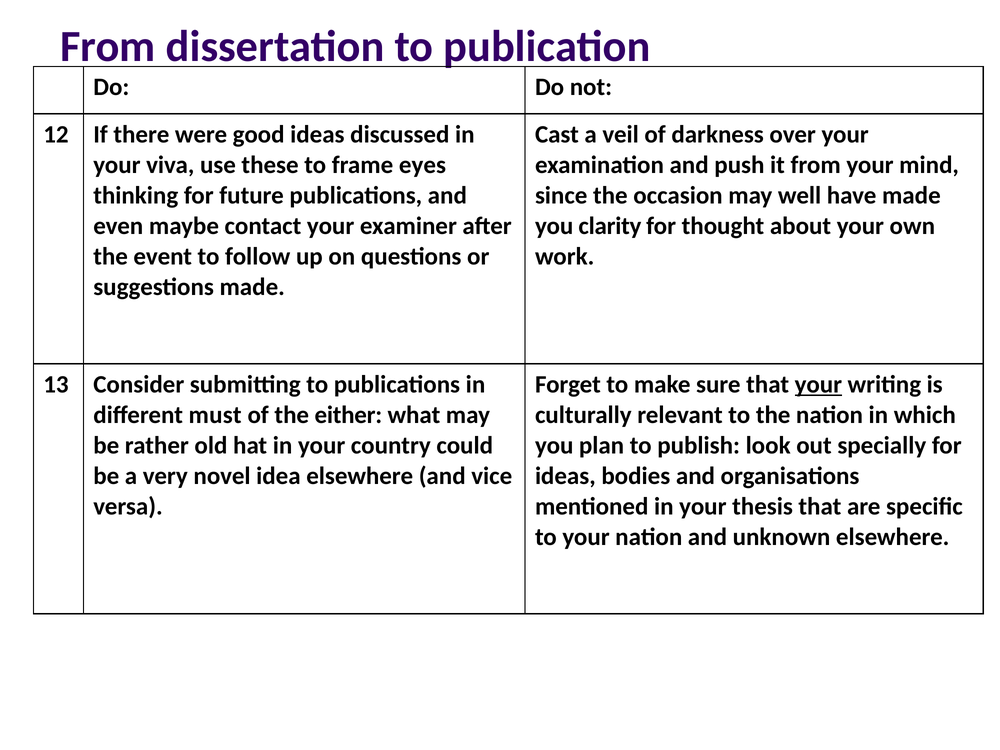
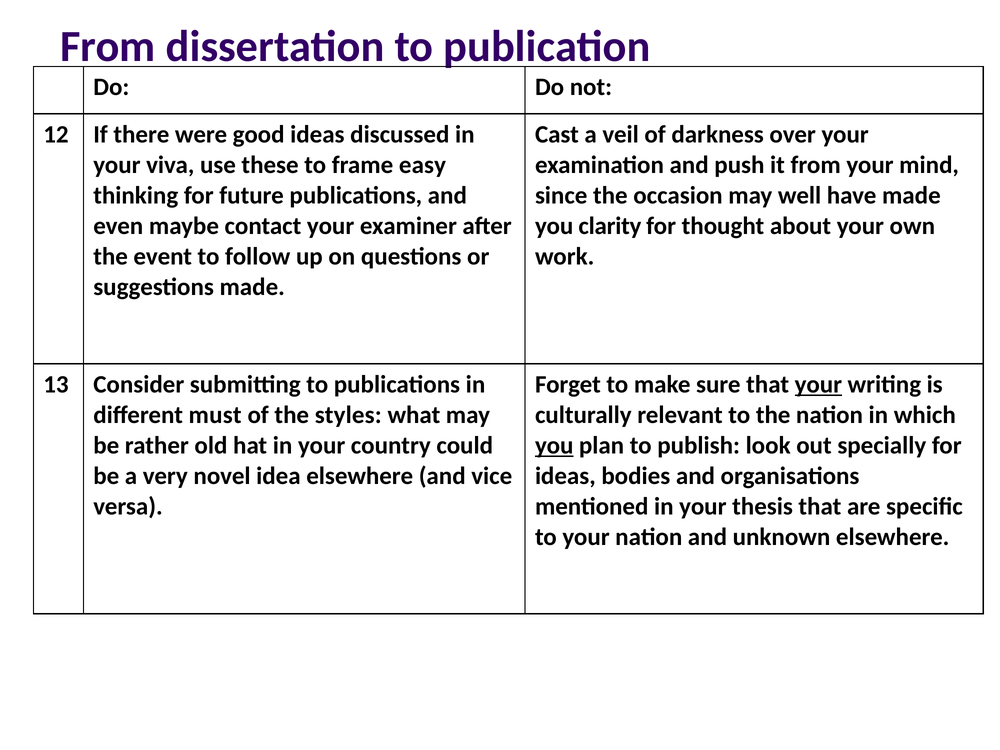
eyes: eyes -> easy
either: either -> styles
you at (554, 445) underline: none -> present
